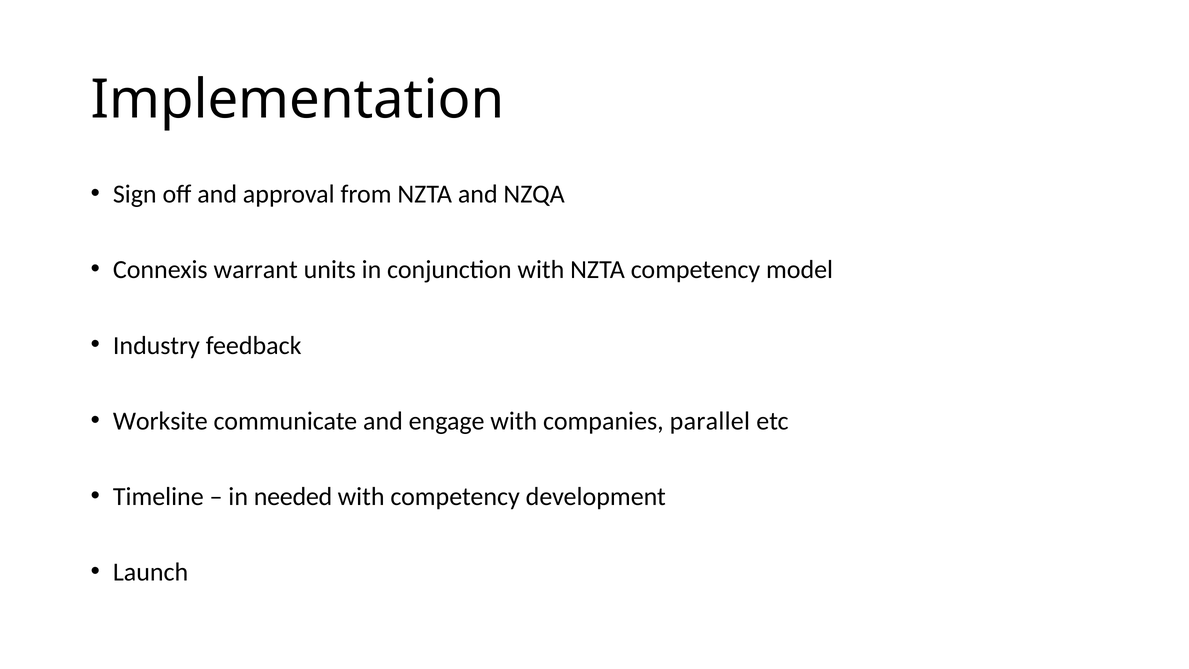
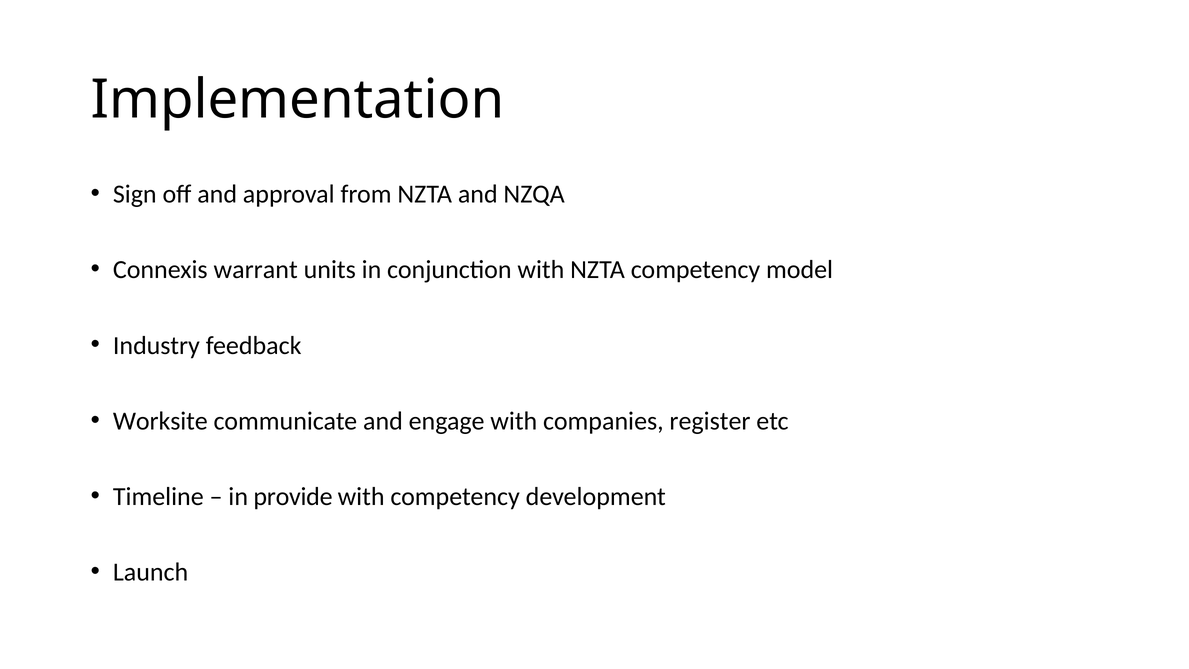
parallel: parallel -> register
needed: needed -> provide
